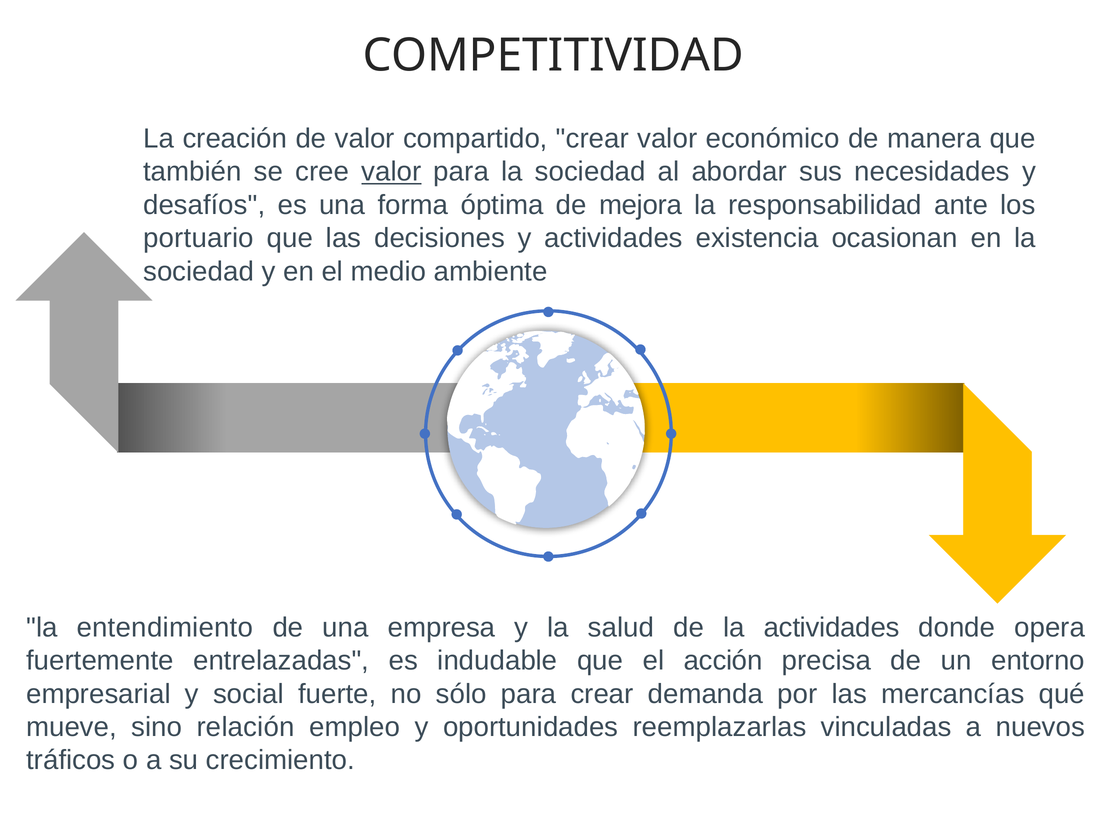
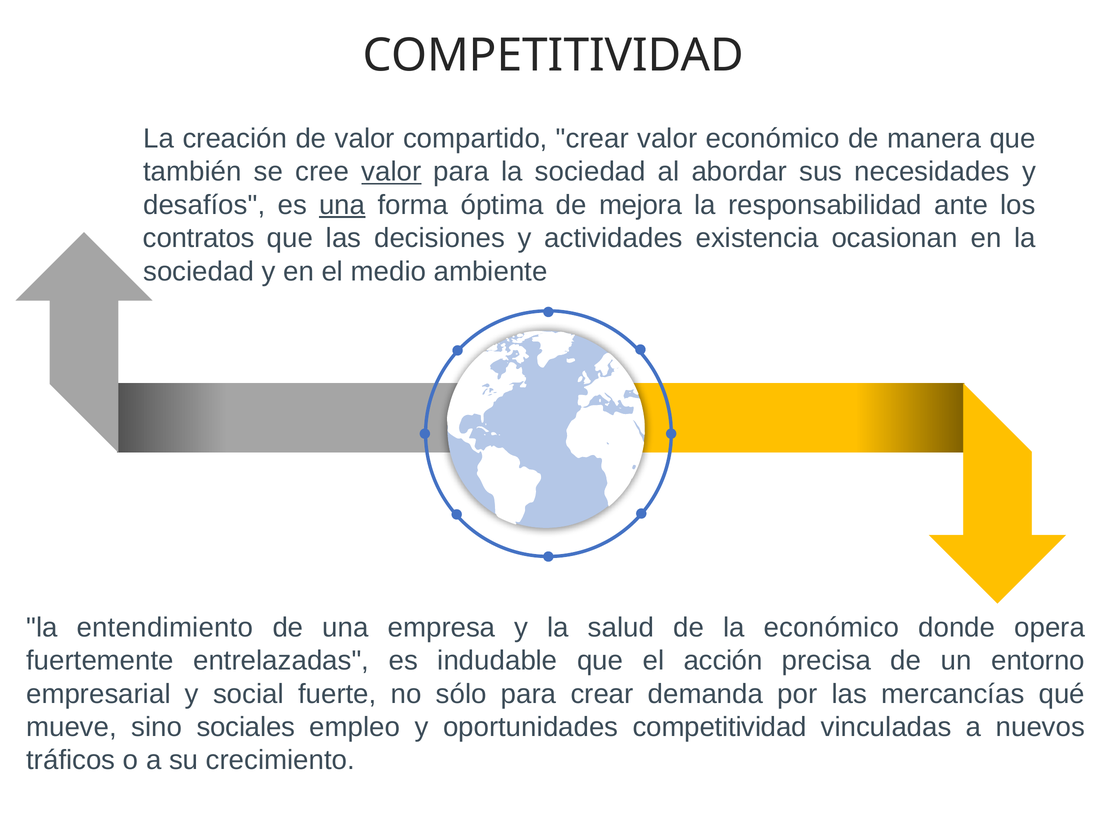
una at (342, 205) underline: none -> present
portuario: portuario -> contratos
la actividades: actividades -> económico
relación: relación -> sociales
oportunidades reemplazarlas: reemplazarlas -> competitividad
